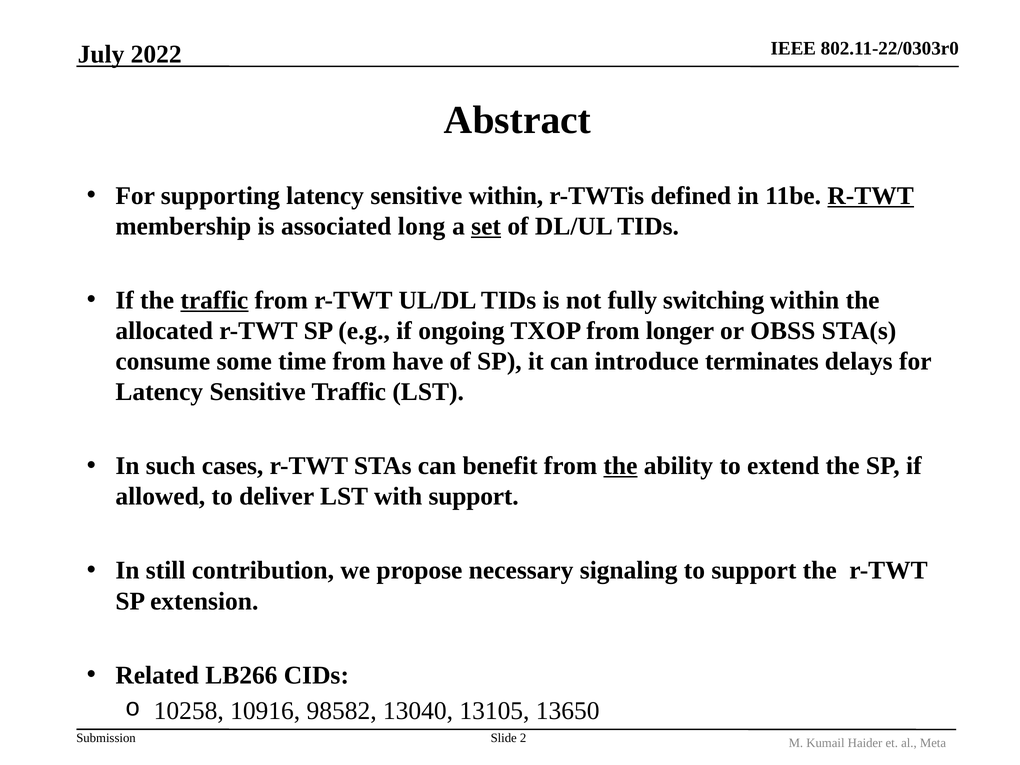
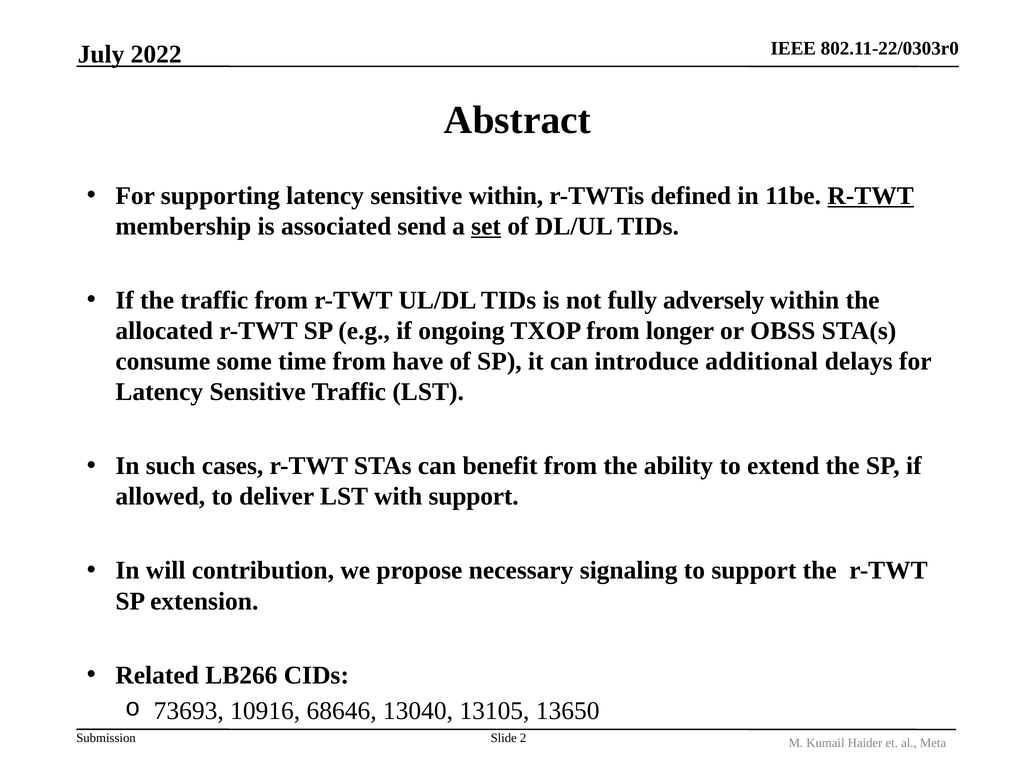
long: long -> send
traffic at (214, 300) underline: present -> none
switching: switching -> adversely
terminates: terminates -> additional
the at (620, 466) underline: present -> none
still: still -> will
10258: 10258 -> 73693
98582: 98582 -> 68646
